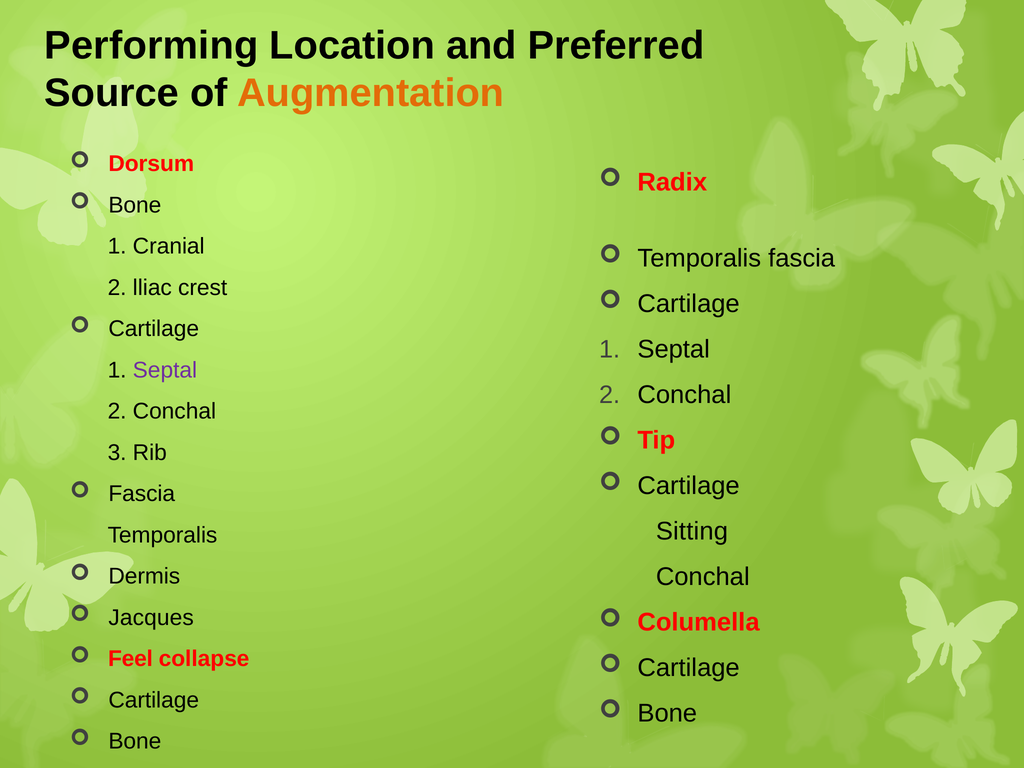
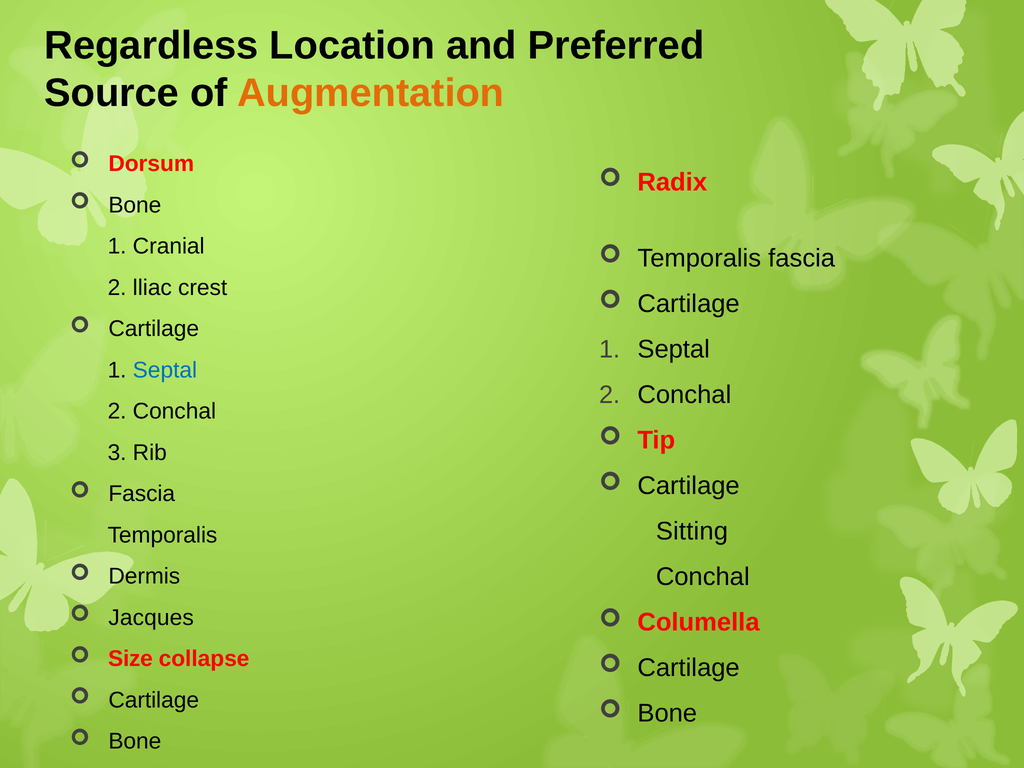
Performing: Performing -> Regardless
Septal at (165, 370) colour: purple -> blue
Feel: Feel -> Size
